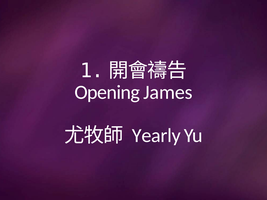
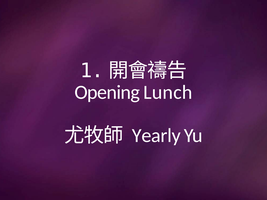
James: James -> Lunch
